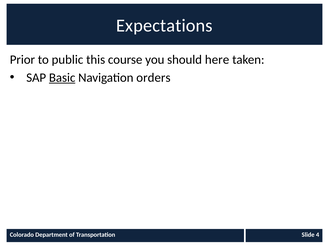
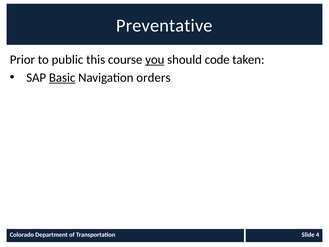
Expectations: Expectations -> Preventative
you underline: none -> present
here: here -> code
